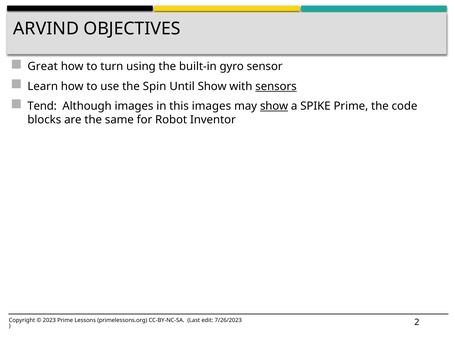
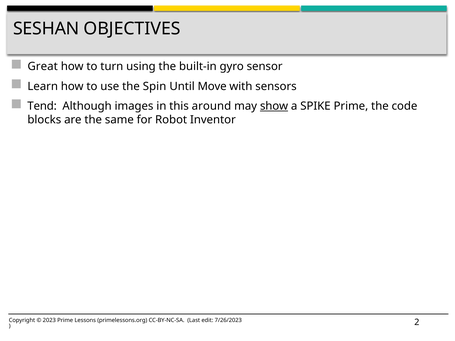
ARVIND: ARVIND -> SESHAN
Until Show: Show -> Move
sensors underline: present -> none
this images: images -> around
